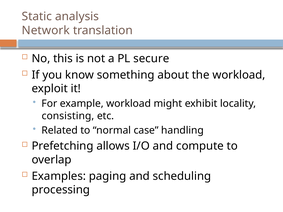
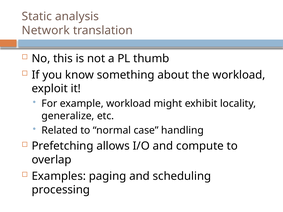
secure: secure -> thumb
consisting: consisting -> generalize
